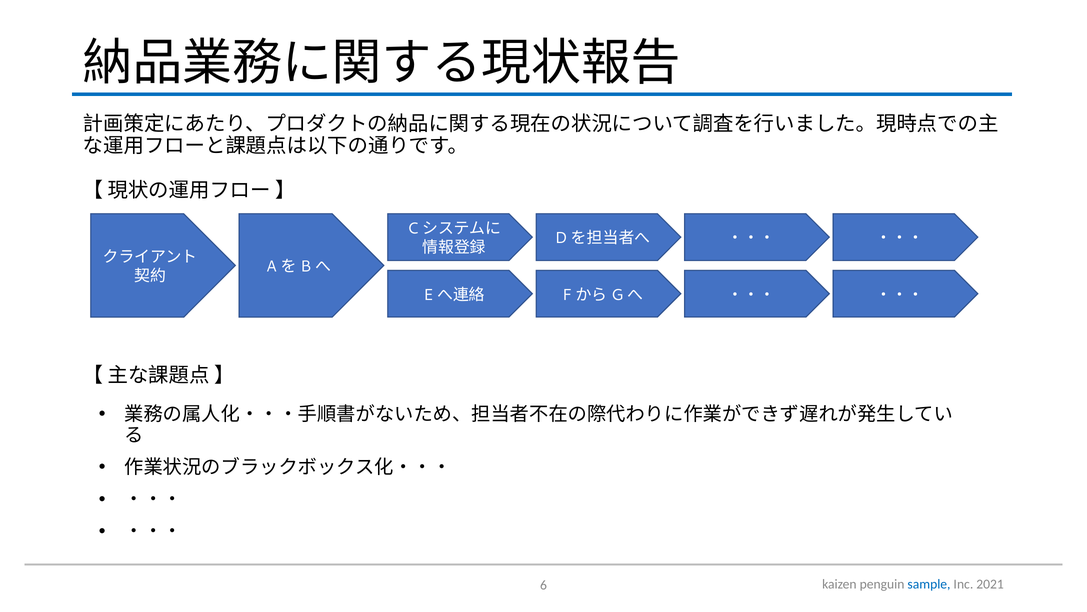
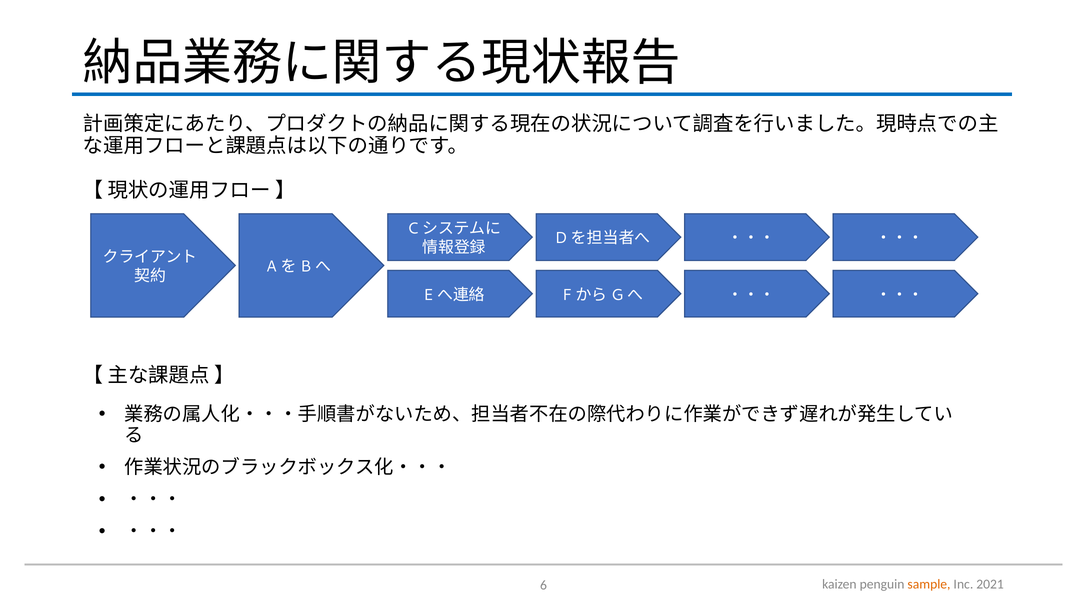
sample colour: blue -> orange
